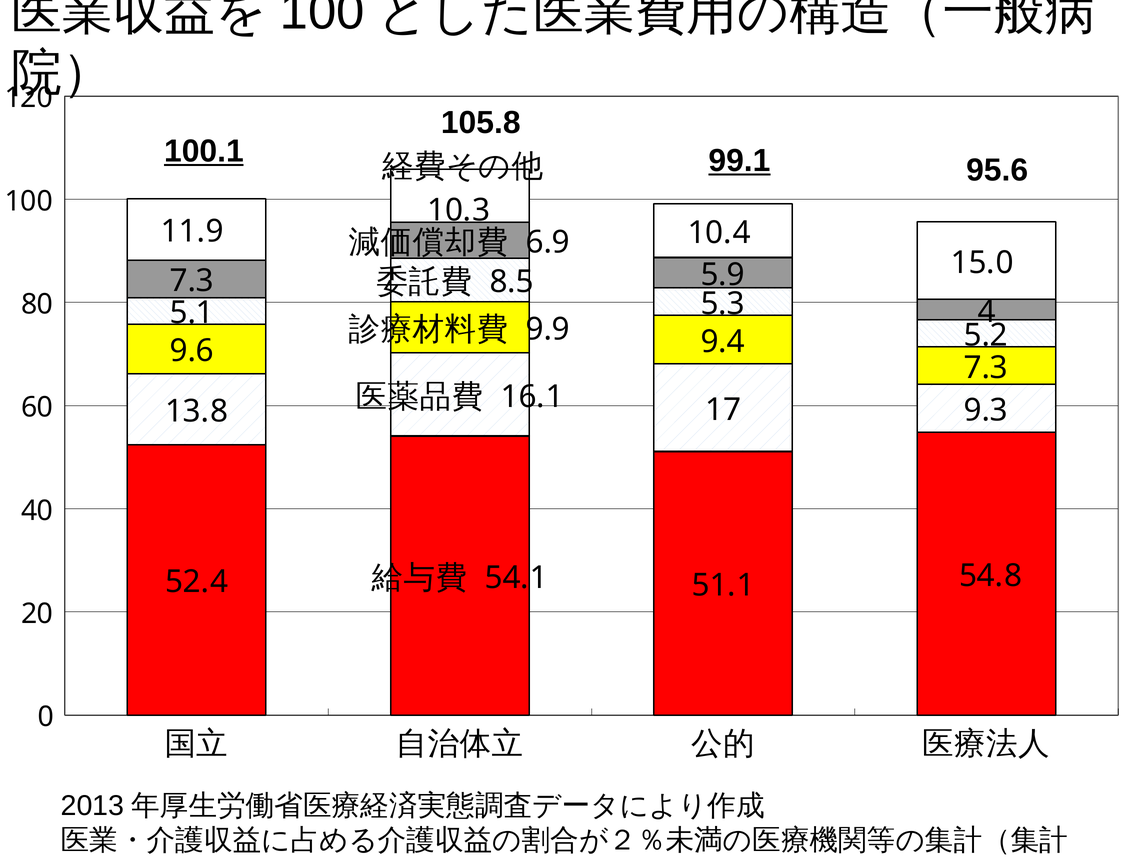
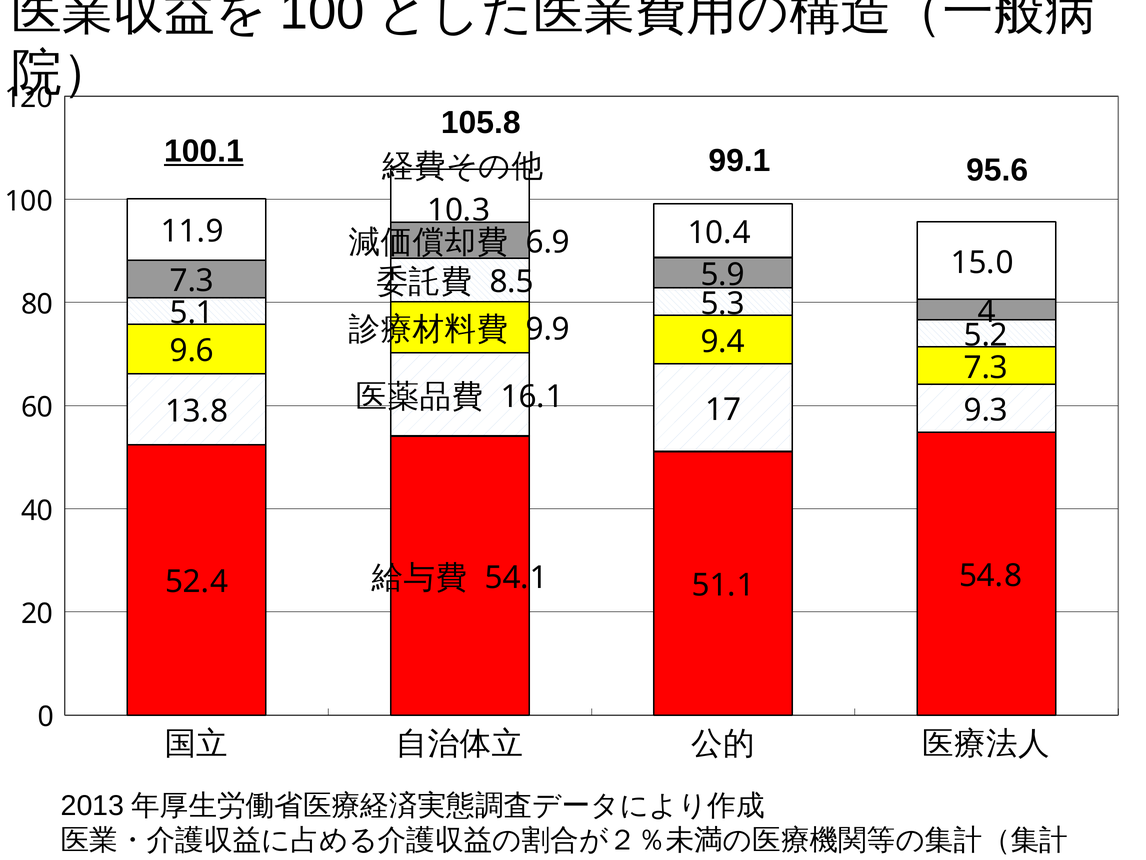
99.1 underline: present -> none
